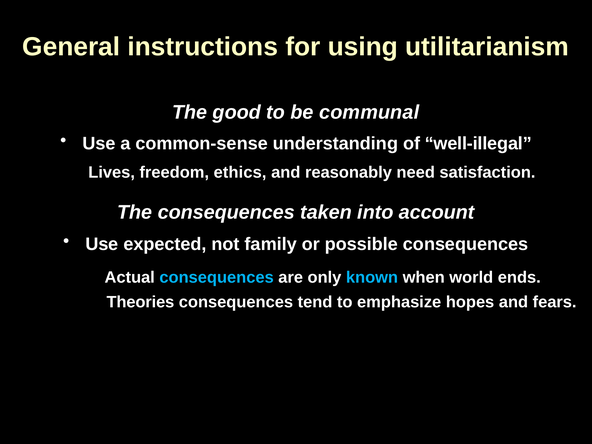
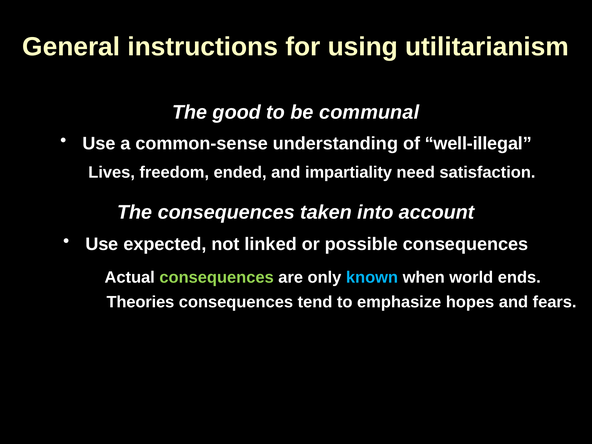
ethics: ethics -> ended
reasonably: reasonably -> impartiality
family: family -> linked
consequences at (217, 277) colour: light blue -> light green
